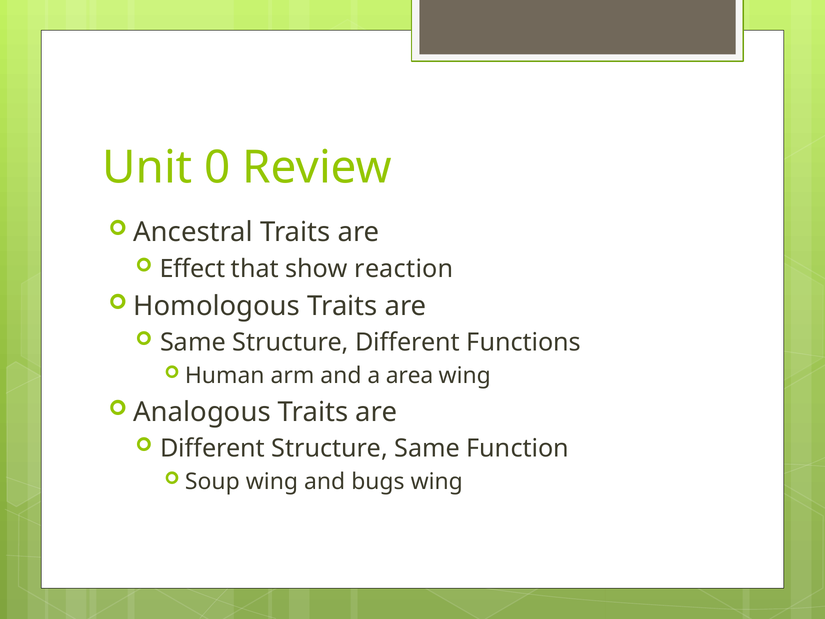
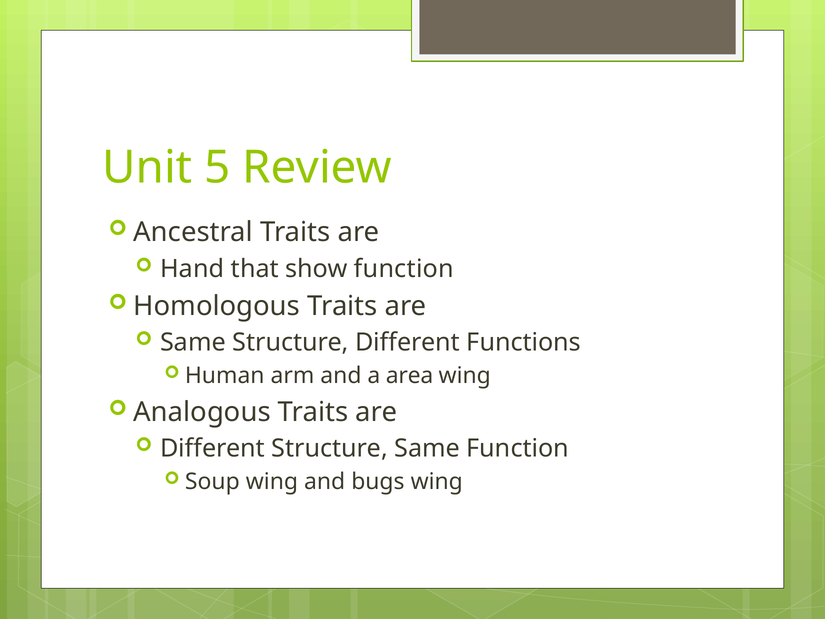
0: 0 -> 5
Effect: Effect -> Hand
show reaction: reaction -> function
